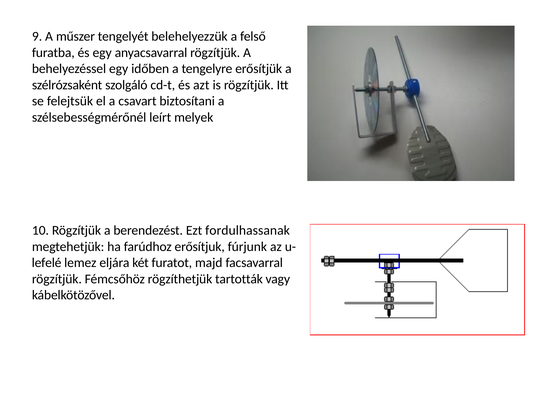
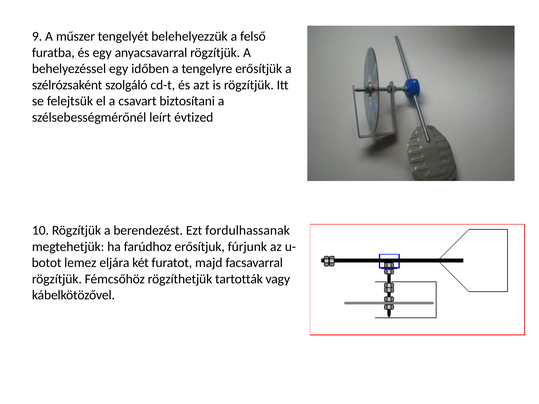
melyek: melyek -> évtized
lefelé: lefelé -> botot
